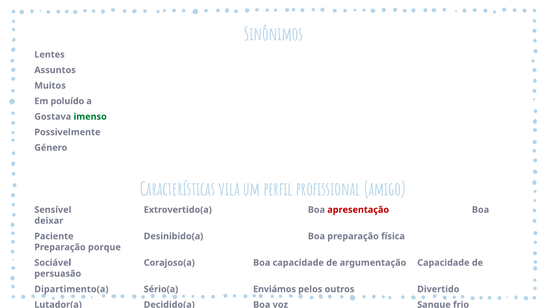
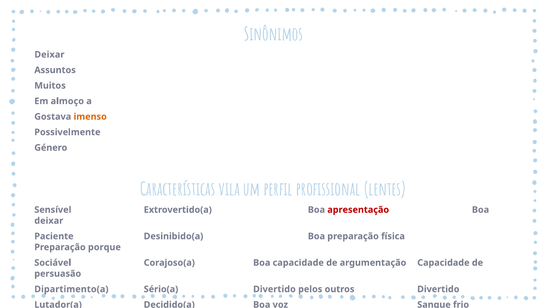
Lentes at (49, 55): Lentes -> Deixar
poluído: poluído -> almoço
imenso colour: green -> orange
amigo: amigo -> lentes
Sério(a Enviámos: Enviámos -> Divertido
